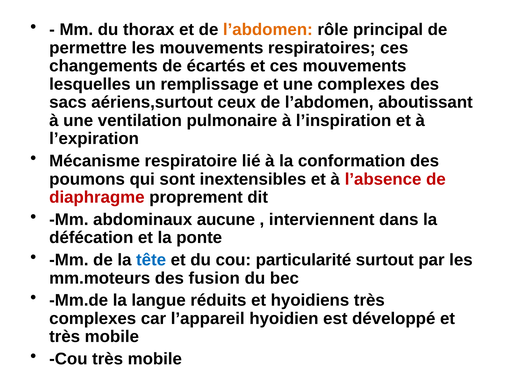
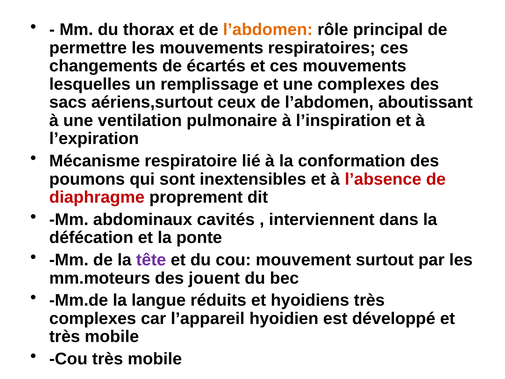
aucune: aucune -> cavités
tête colour: blue -> purple
particularité: particularité -> mouvement
fusion: fusion -> jouent
